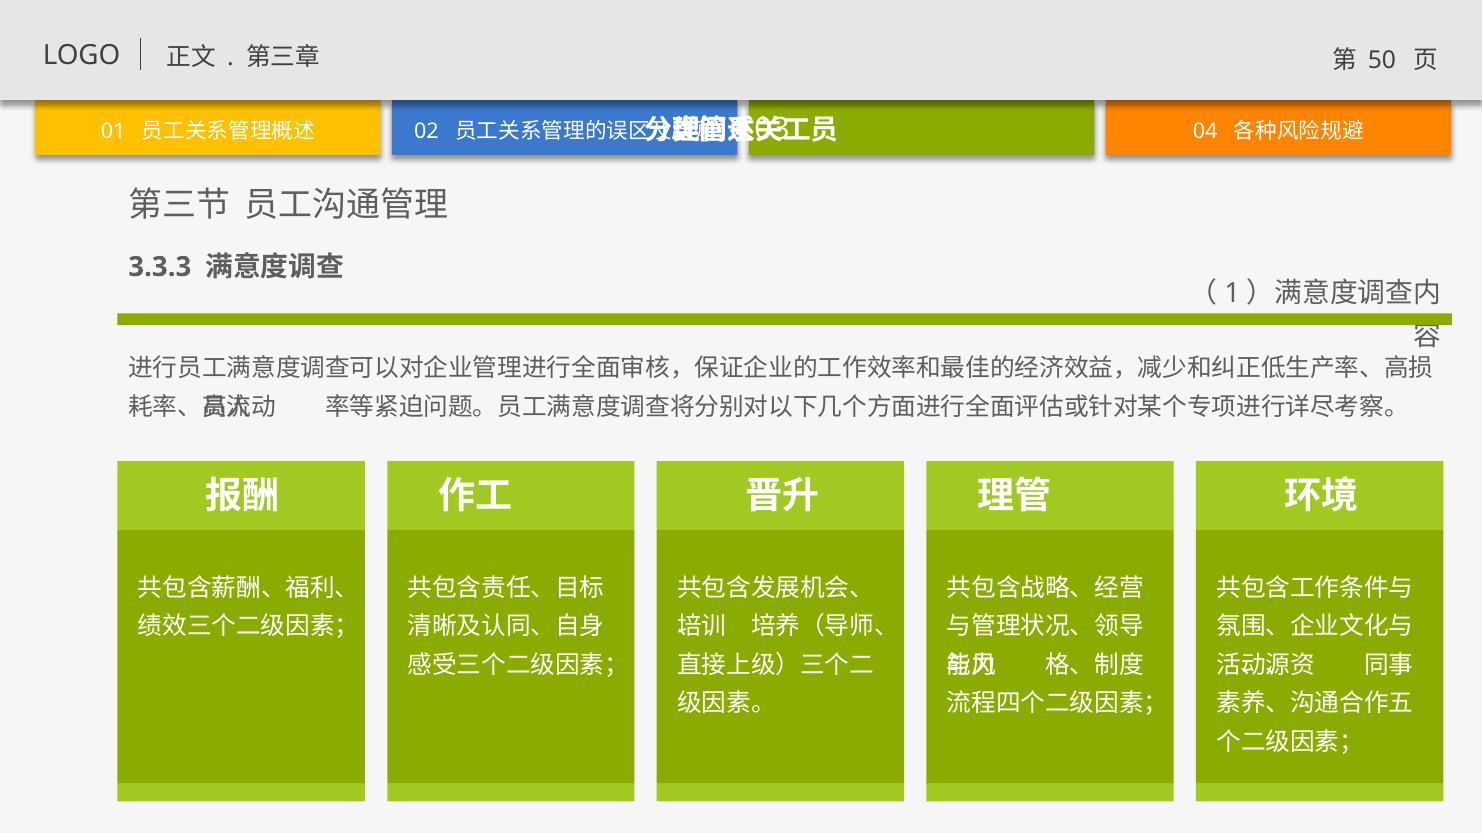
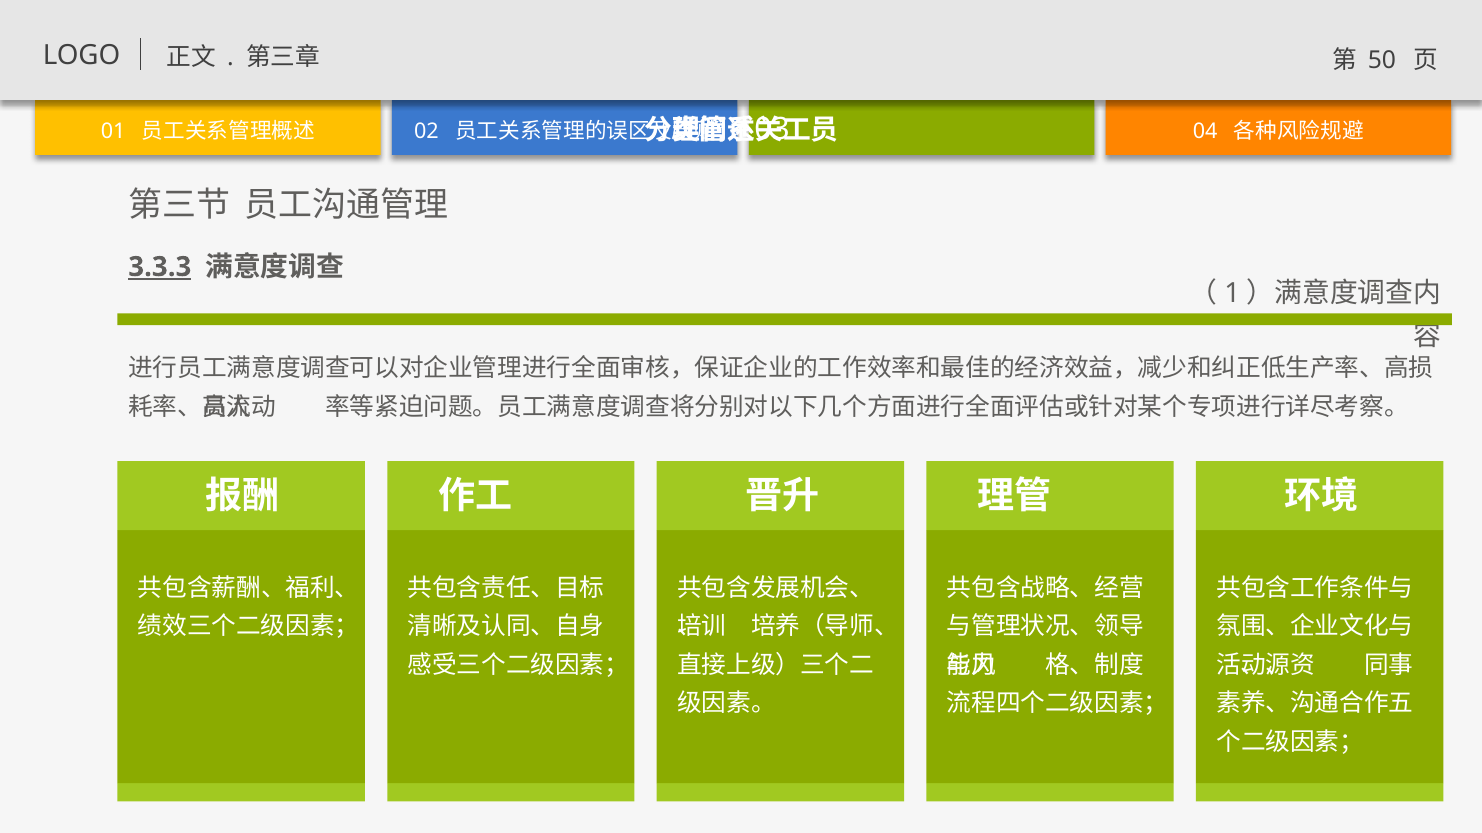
3.3.3 underline: none -> present
